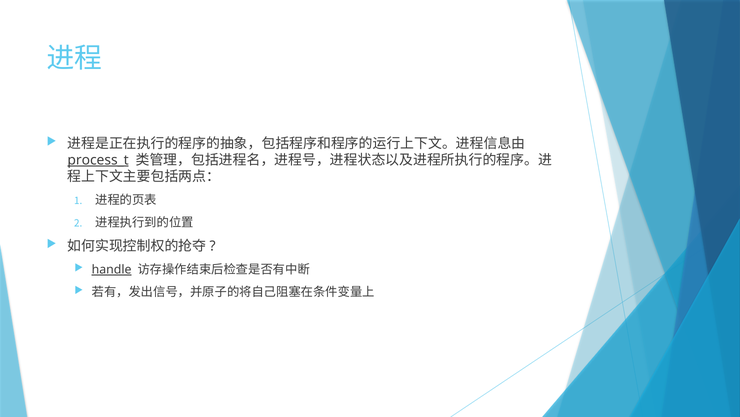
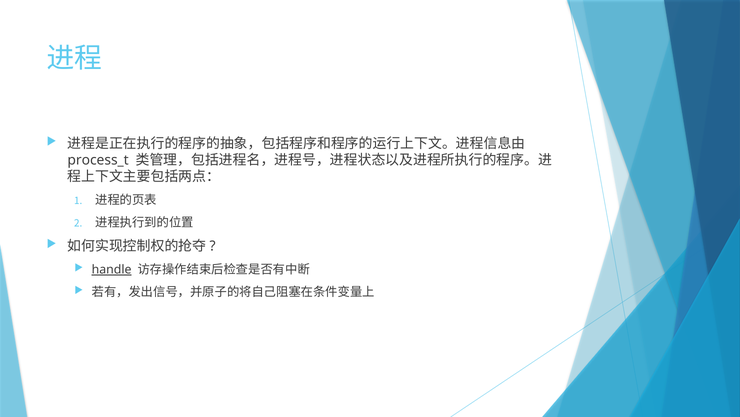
process_t underline: present -> none
